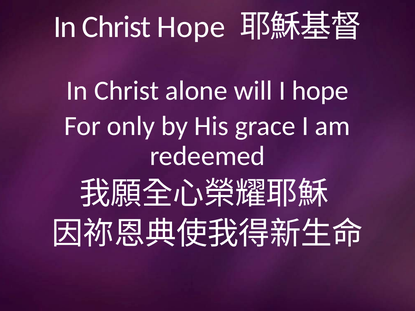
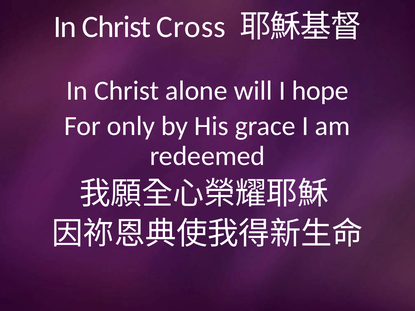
Christ Hope: Hope -> Cross
